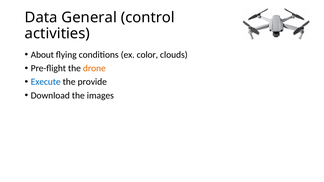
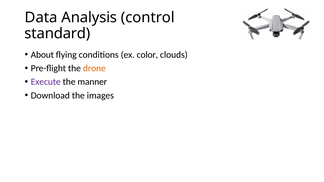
General: General -> Analysis
activities: activities -> standard
Execute colour: blue -> purple
provide: provide -> manner
